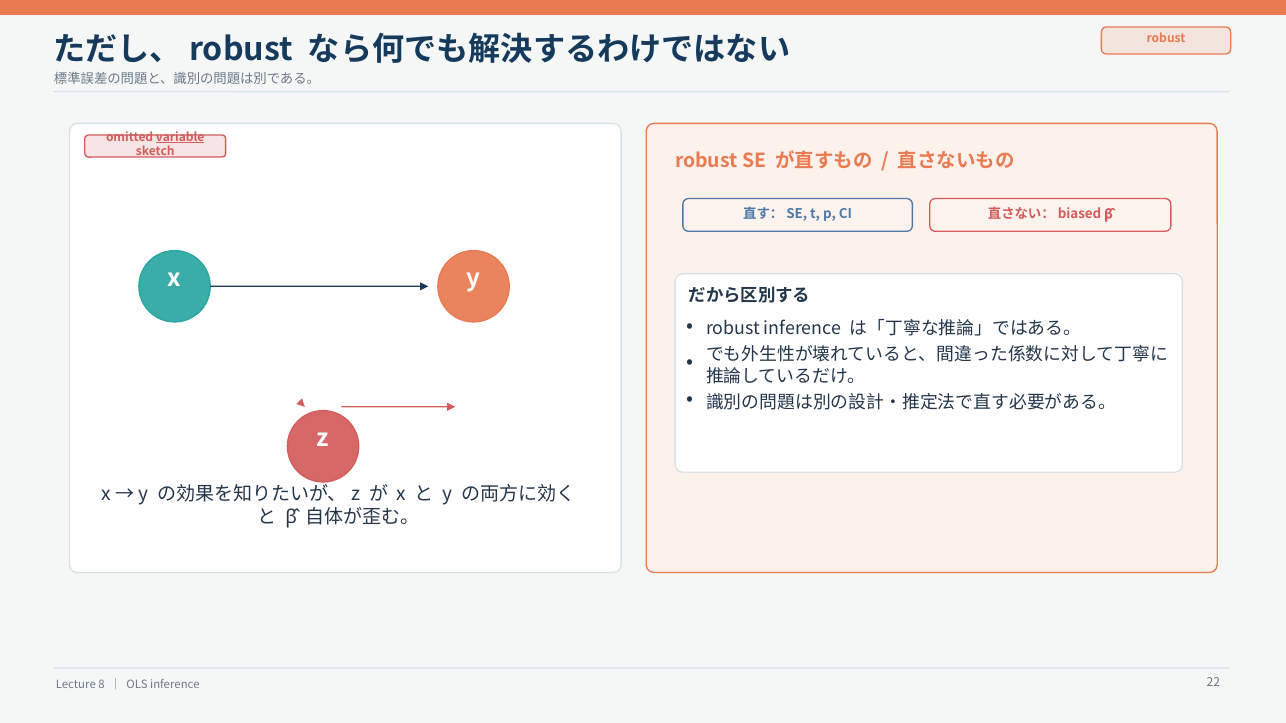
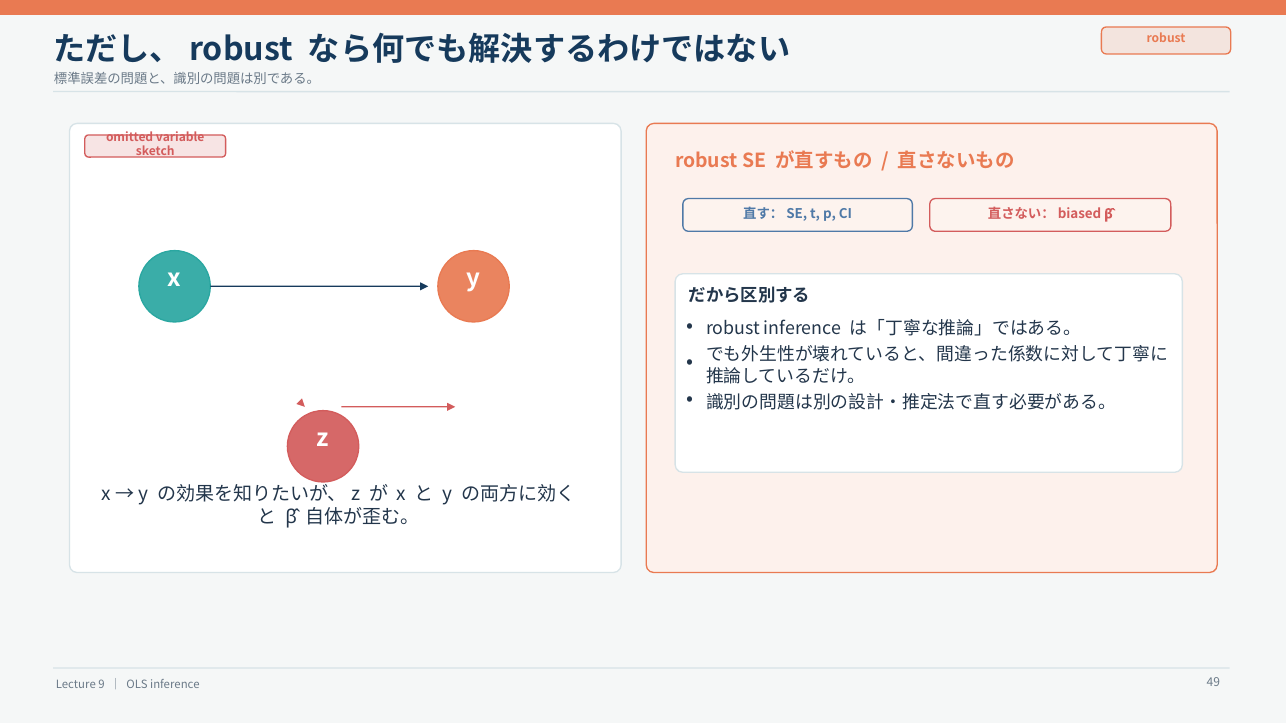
variable underline: present -> none
8: 8 -> 9
22: 22 -> 49
